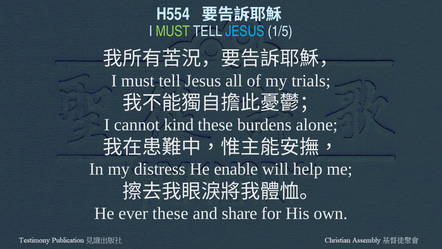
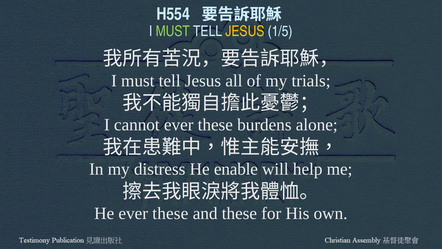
JESUS at (245, 31) colour: light blue -> yellow
cannot kind: kind -> ever
and share: share -> these
